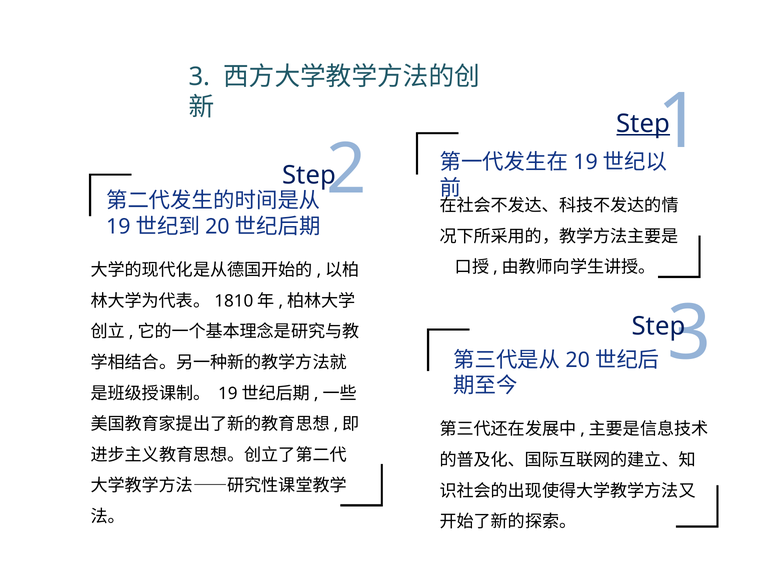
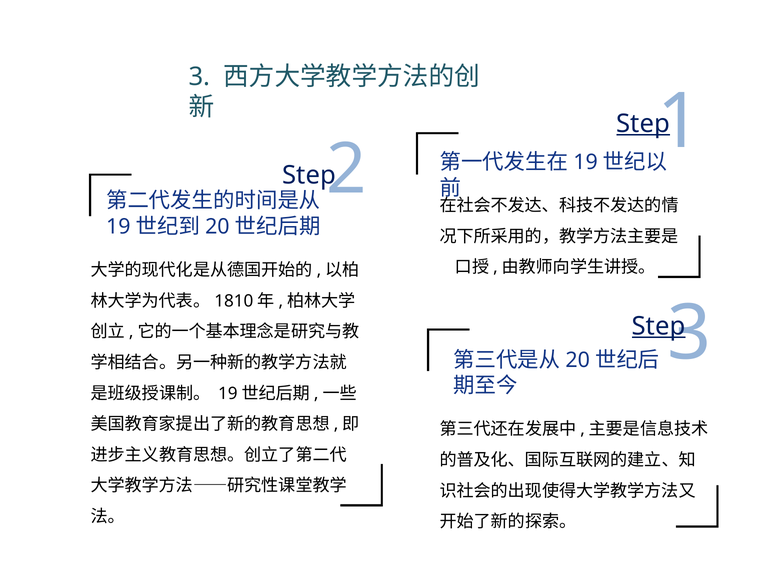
Step at (659, 326) underline: none -> present
